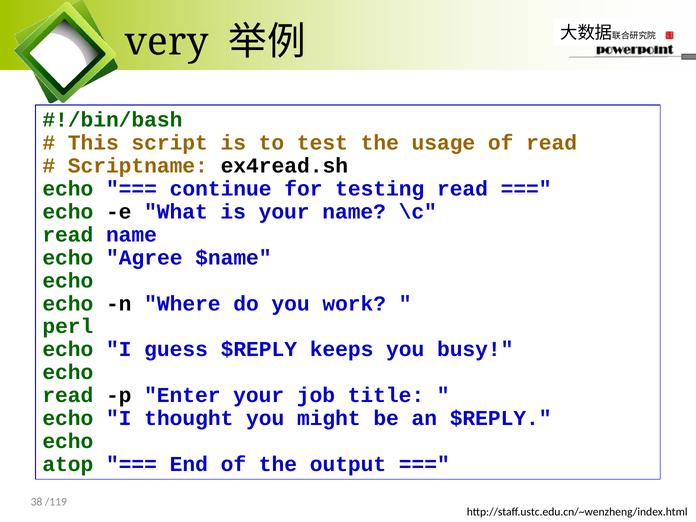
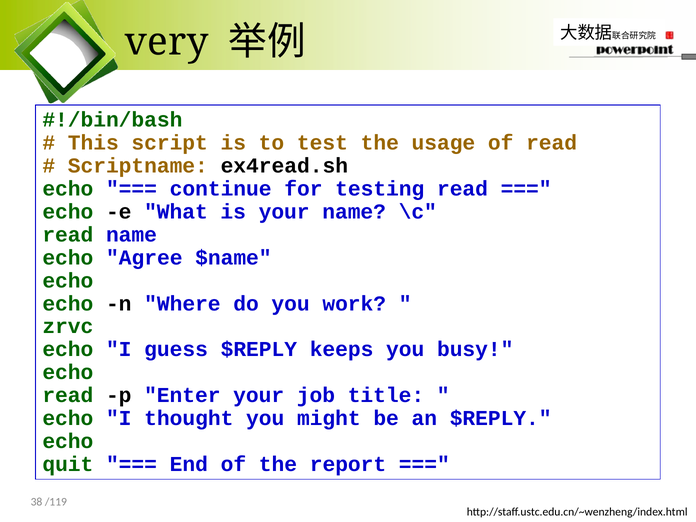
perl: perl -> zrvc
atop: atop -> quit
output: output -> report
